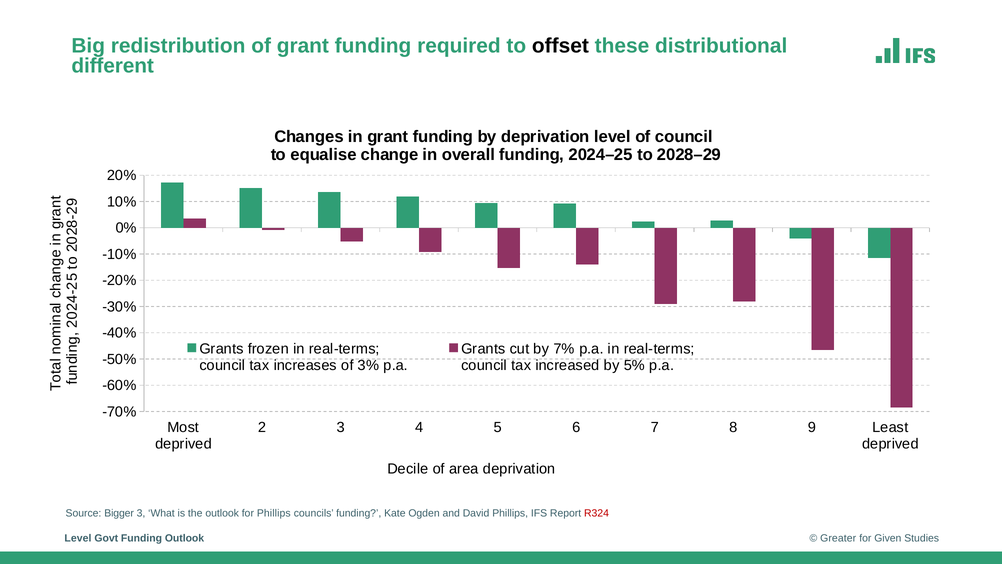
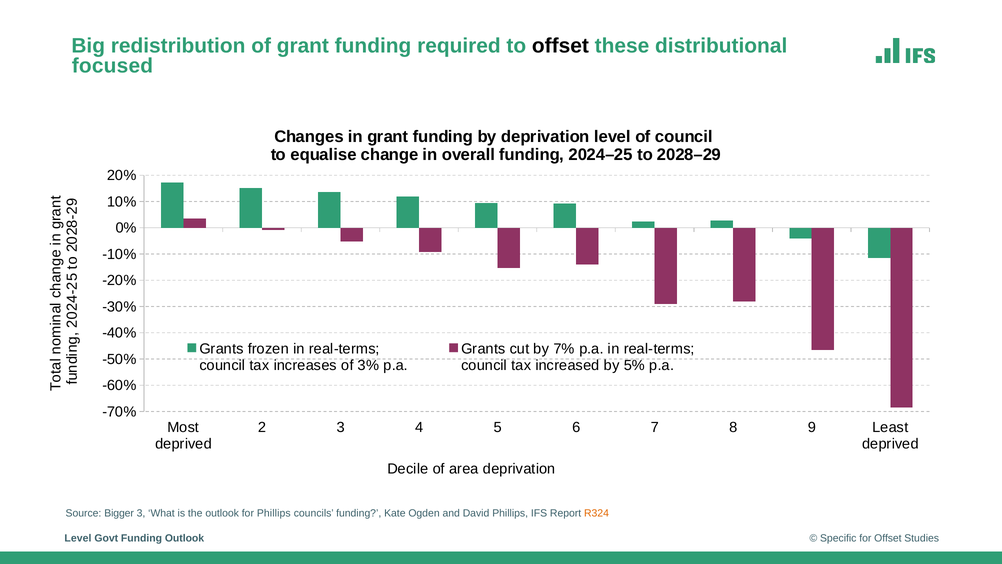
different: different -> focused
R324 colour: red -> orange
Greater: Greater -> Specific
for Given: Given -> Offset
